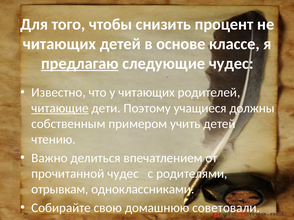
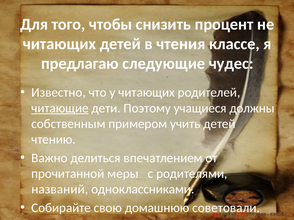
основе: основе -> чтения
предлагаю underline: present -> none
прочитанной чудес: чудес -> меры
отрывкам: отрывкам -> названий
